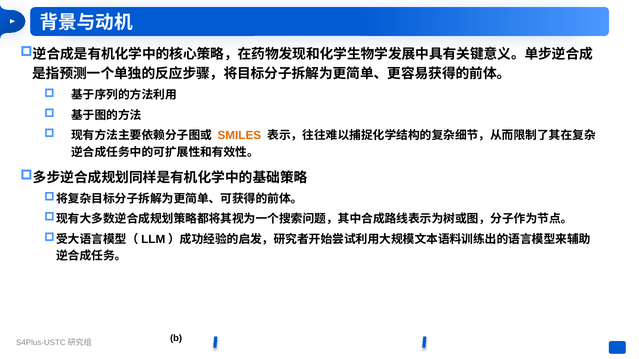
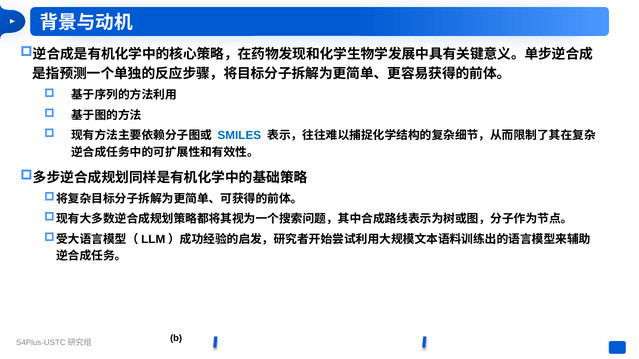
SMILES colour: orange -> blue
